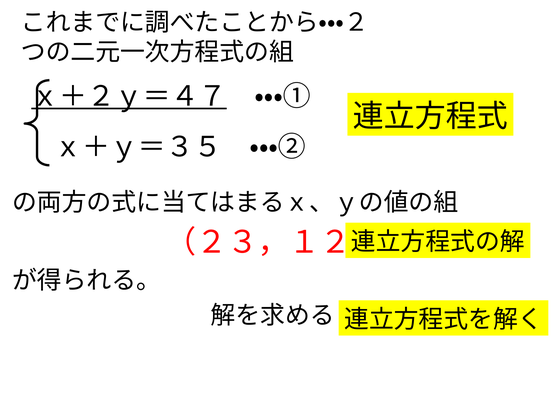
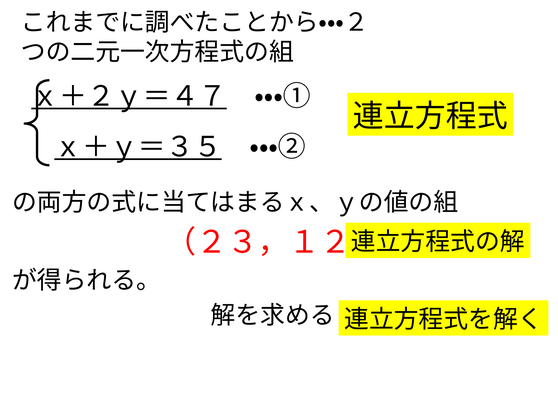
ｘ＋ｙ＝３５ underline: none -> present
